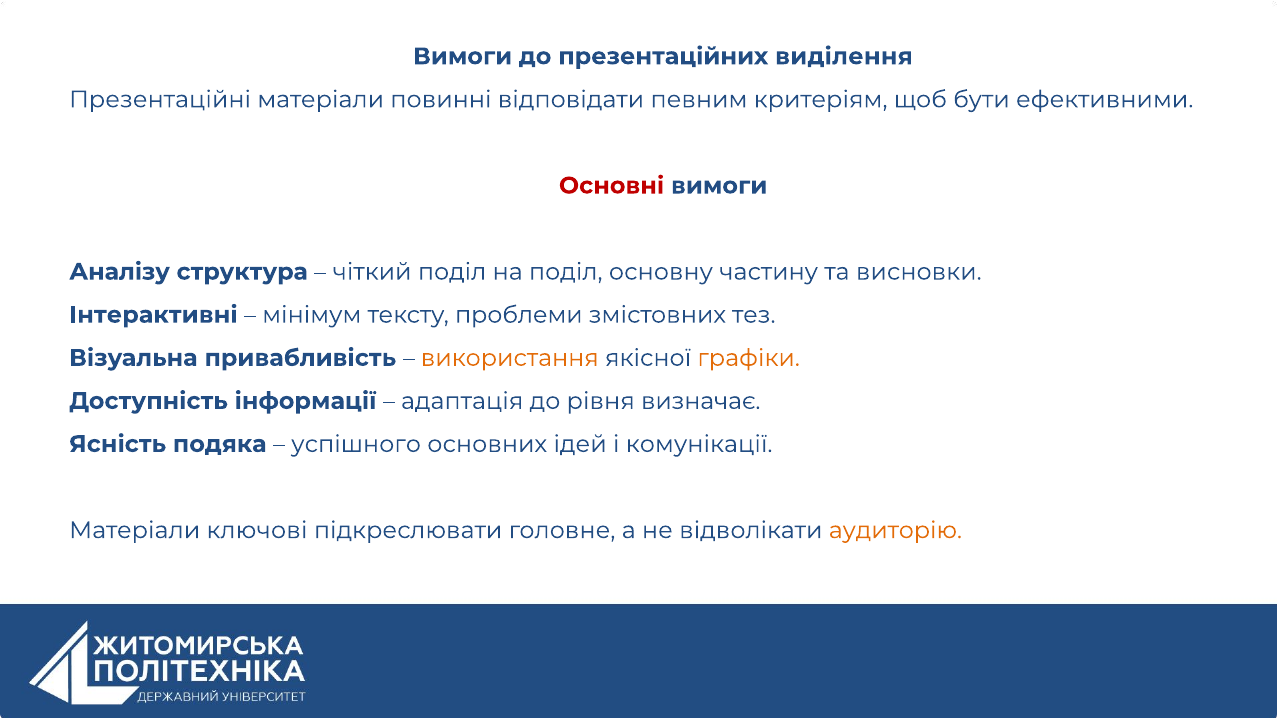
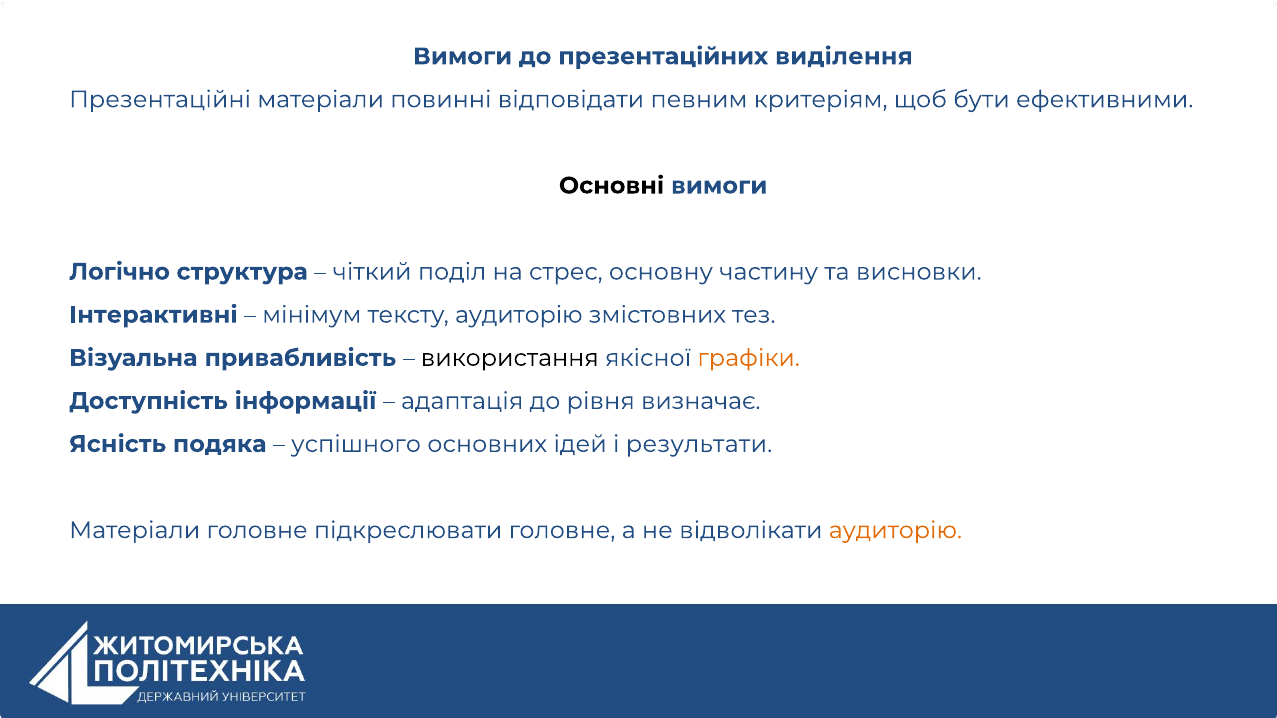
Основні colour: red -> black
Аналізу: Аналізу -> Логічно
на поділ: поділ -> стрес
тексту проблеми: проблеми -> аудиторію
використання colour: orange -> black
комунікації: комунікації -> результати
Матеріали ключові: ключові -> головне
